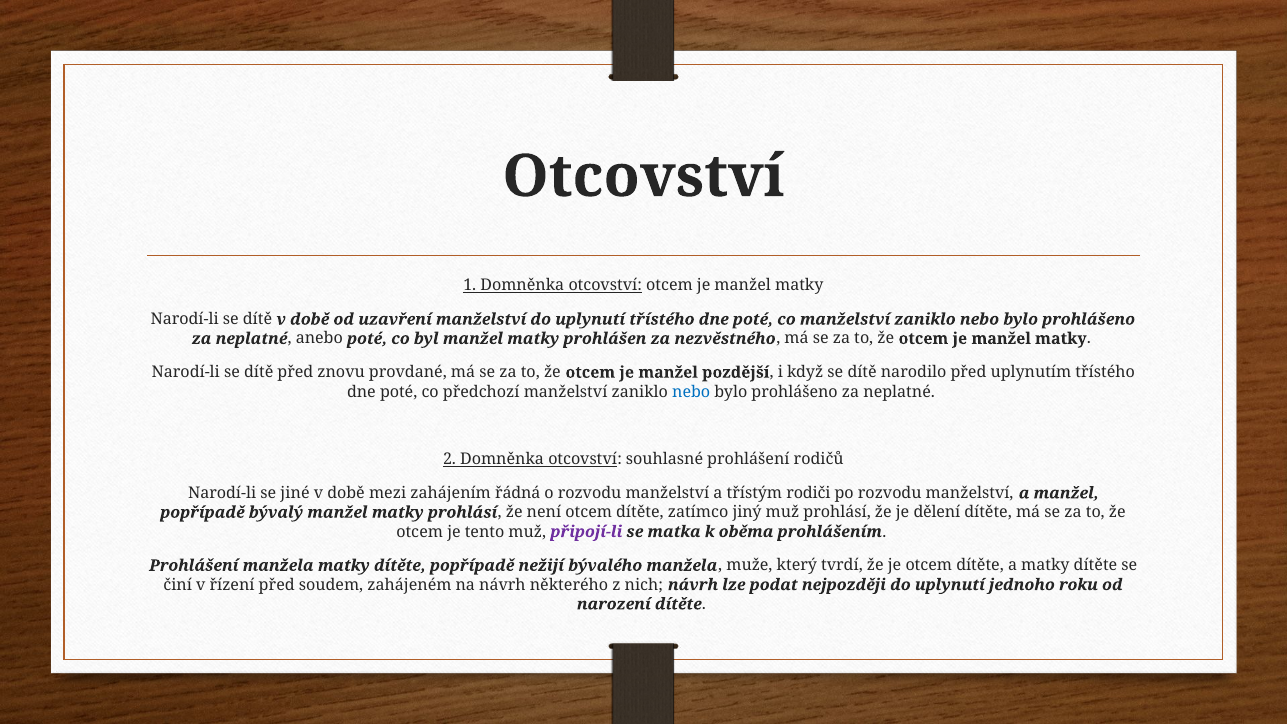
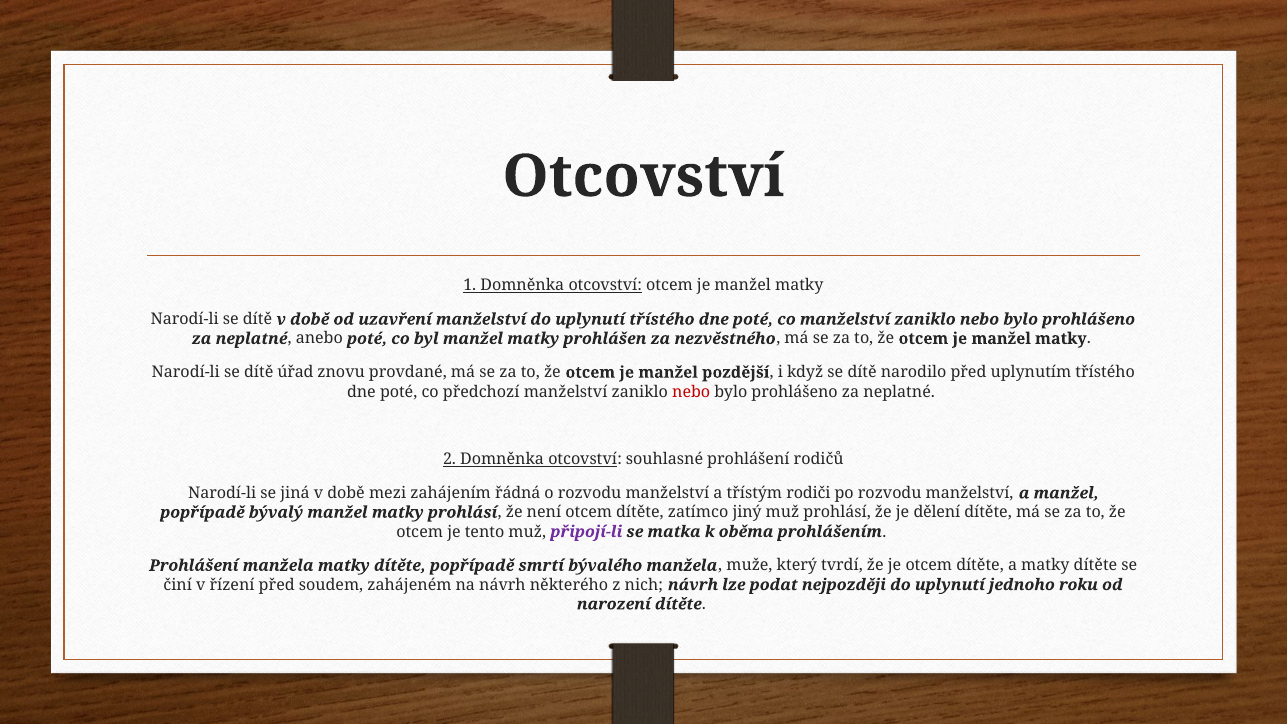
dítě před: před -> úřad
nebo at (691, 392) colour: blue -> red
jiné: jiné -> jiná
nežijí: nežijí -> smrtí
